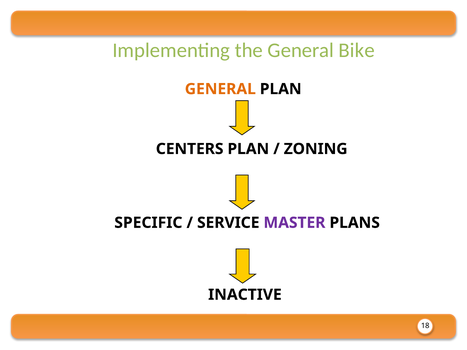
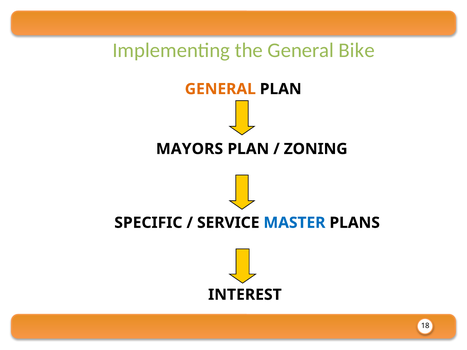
CENTERS: CENTERS -> MAYORS
MASTER colour: purple -> blue
INACTIVE: INACTIVE -> INTEREST
